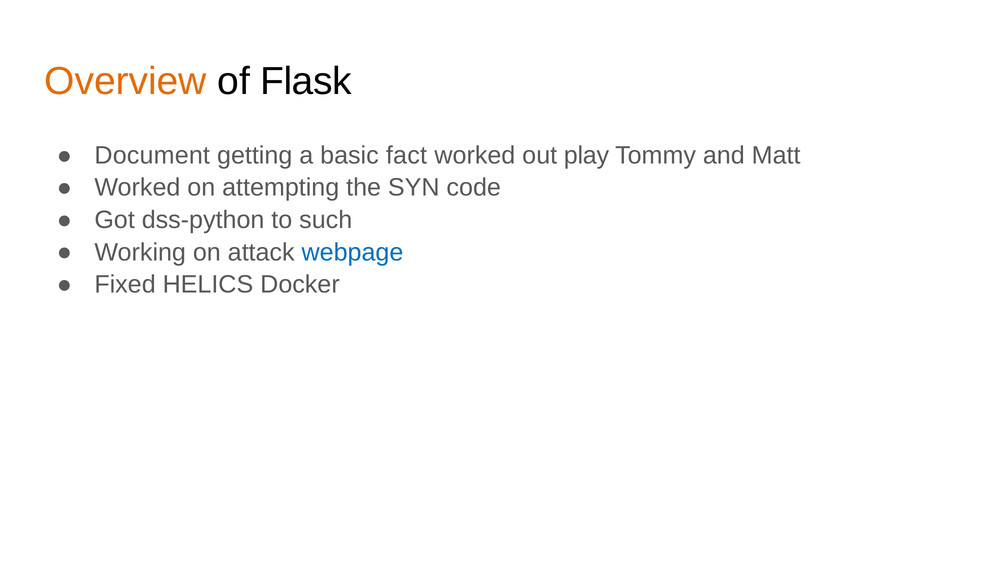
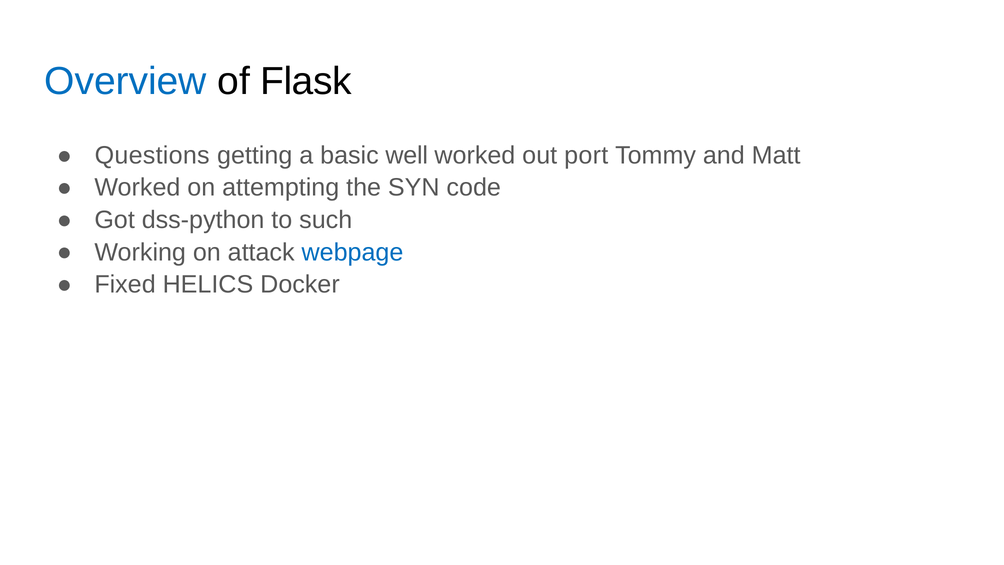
Overview colour: orange -> blue
Document: Document -> Questions
fact: fact -> well
play: play -> port
